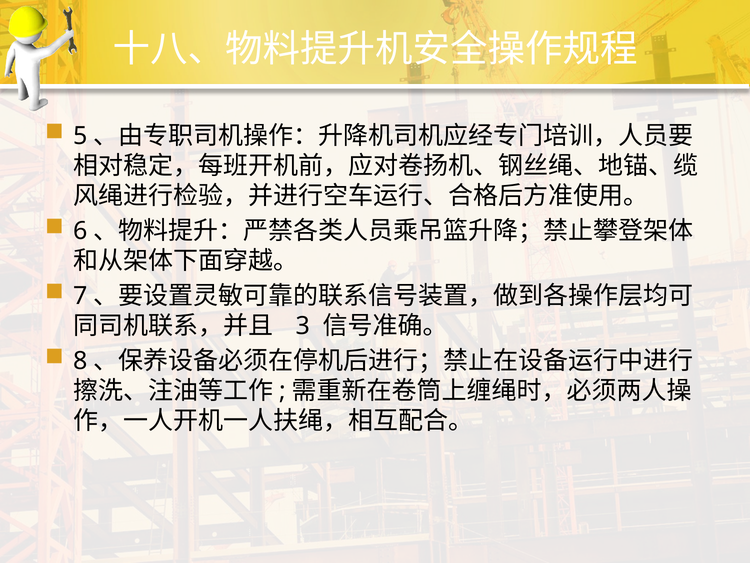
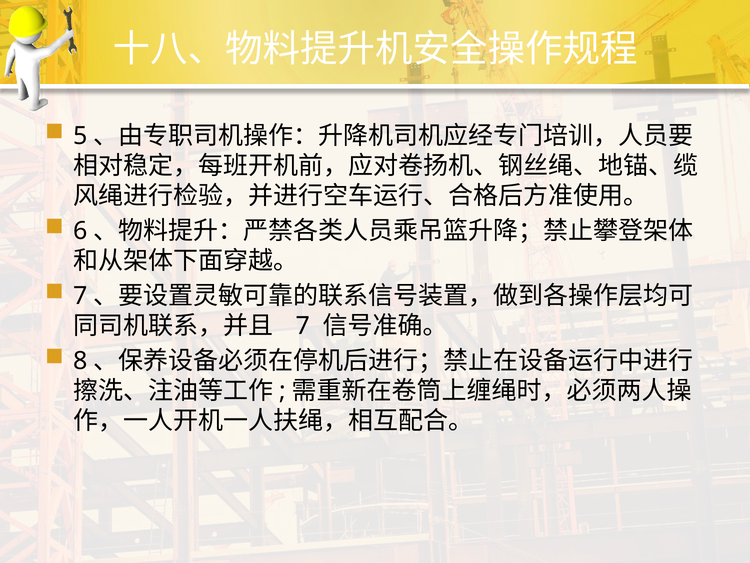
3 at (303, 326): 3 -> 7
